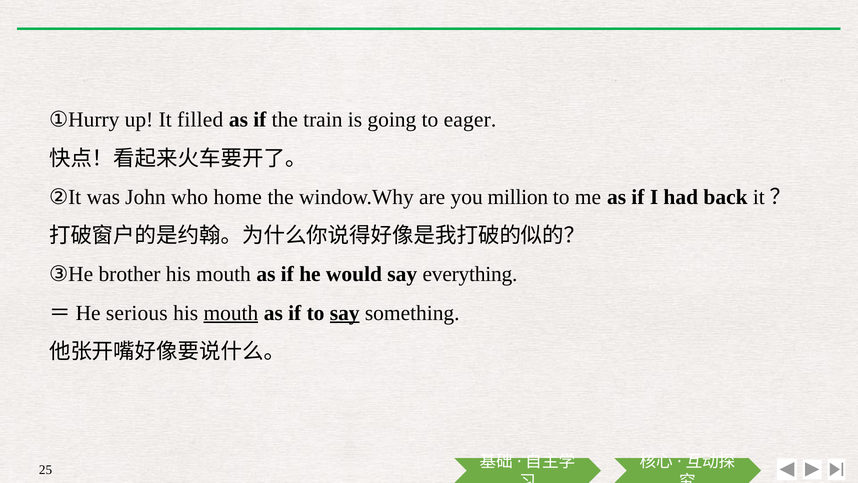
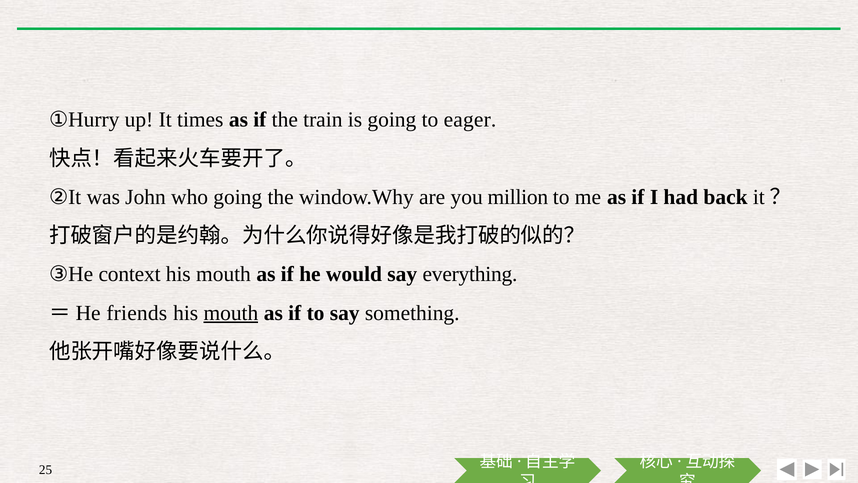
filled: filled -> times
who home: home -> going
brother: brother -> context
serious: serious -> friends
say at (345, 313) underline: present -> none
